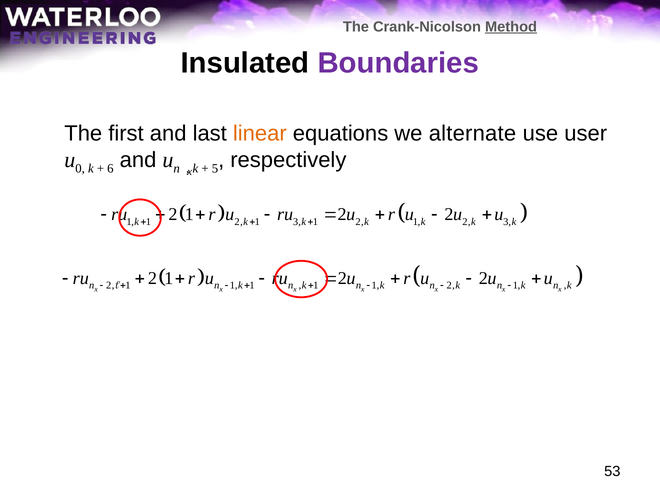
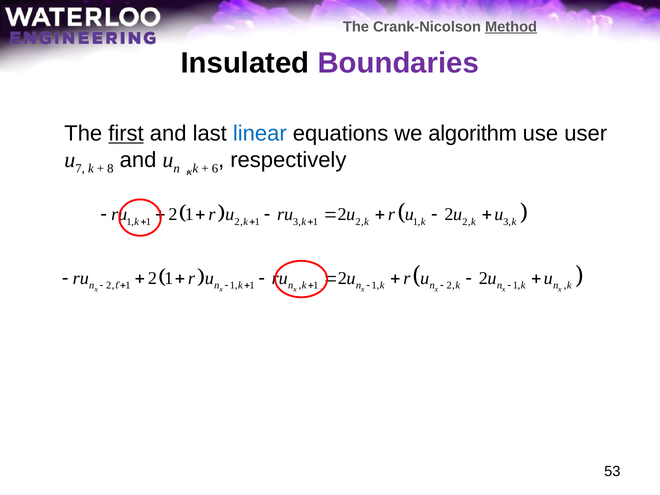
first underline: none -> present
linear colour: orange -> blue
alternate: alternate -> algorithm
0: 0 -> 7
6: 6 -> 8
5: 5 -> 6
